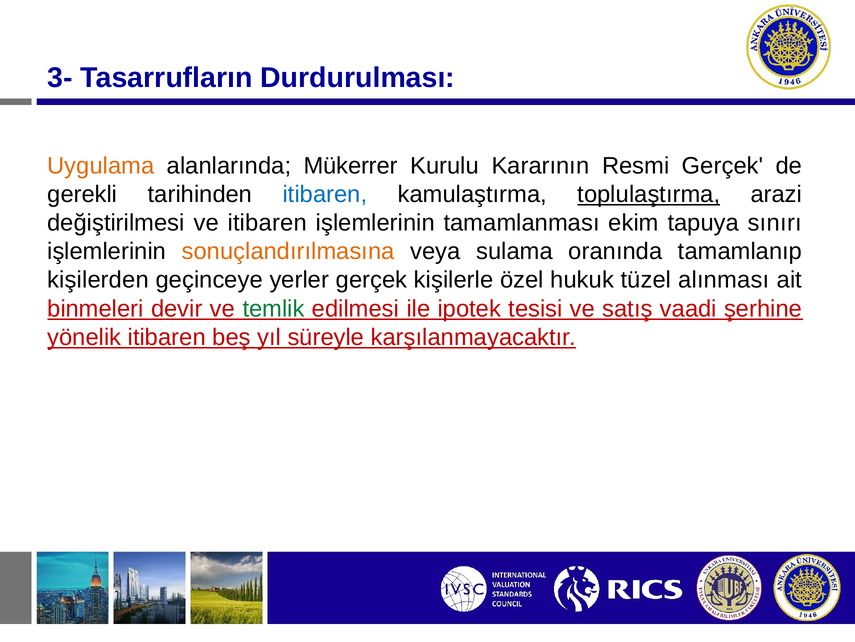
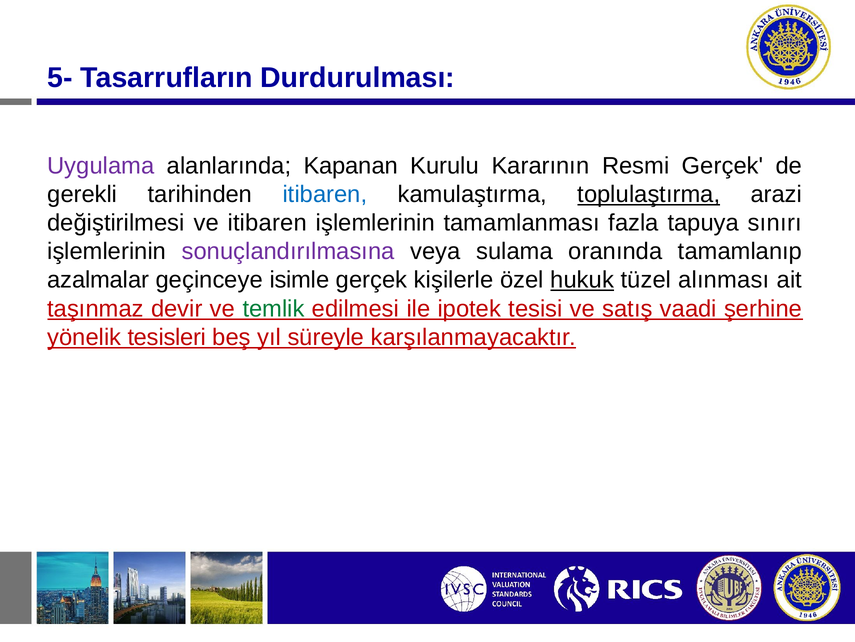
3-: 3- -> 5-
Uygulama colour: orange -> purple
Mükerrer: Mükerrer -> Kapanan
ekim: ekim -> fazla
sonuçlandırılmasına colour: orange -> purple
kişilerden: kişilerden -> azalmalar
yerler: yerler -> isimle
hukuk underline: none -> present
binmeleri: binmeleri -> taşınmaz
yönelik itibaren: itibaren -> tesisleri
